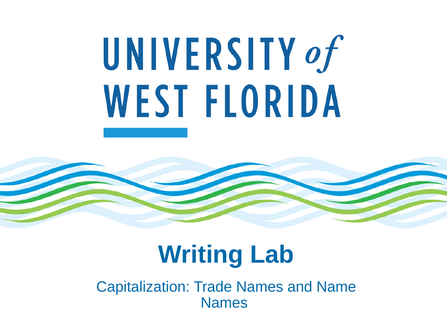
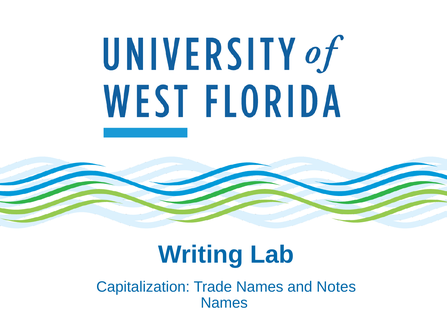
Name: Name -> Notes
